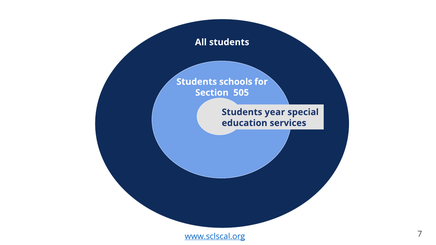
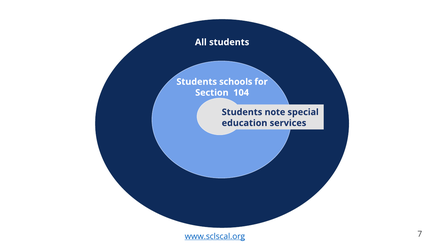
505: 505 -> 104
year: year -> note
